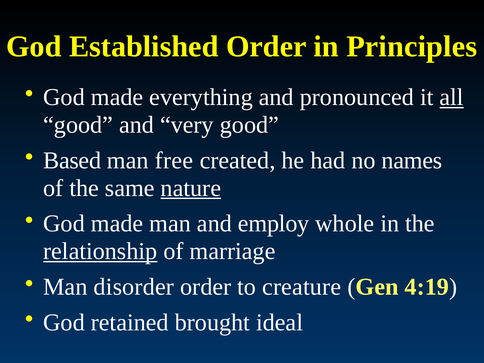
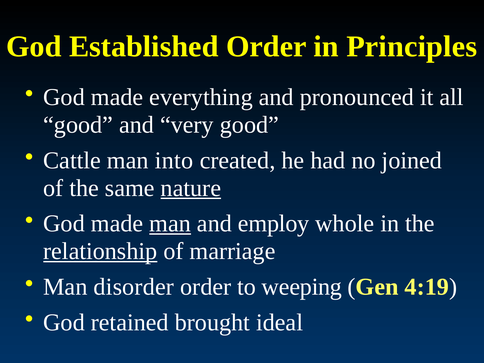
all underline: present -> none
Based: Based -> Cattle
free: free -> into
names: names -> joined
man at (170, 224) underline: none -> present
creature: creature -> weeping
